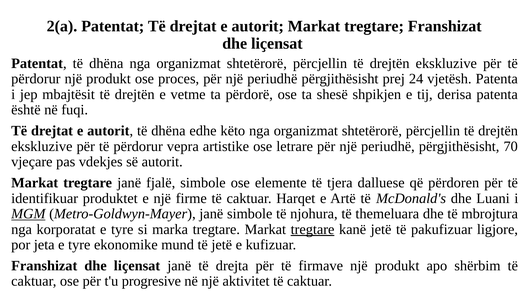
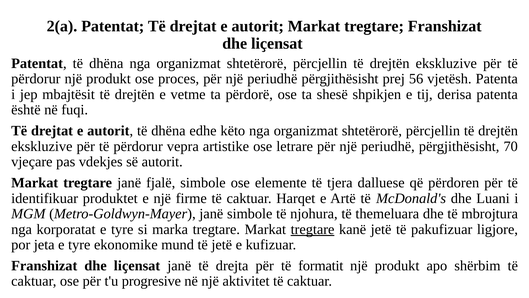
24: 24 -> 56
MGM underline: present -> none
firmave: firmave -> formatit
